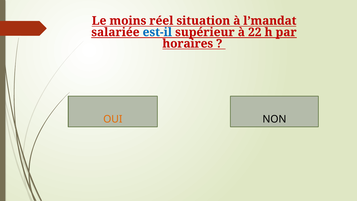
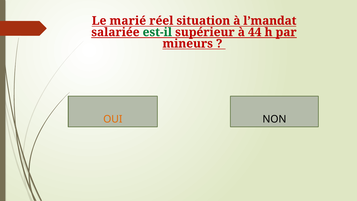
moins: moins -> marié
est-il colour: blue -> green
22: 22 -> 44
horaires: horaires -> mineurs
